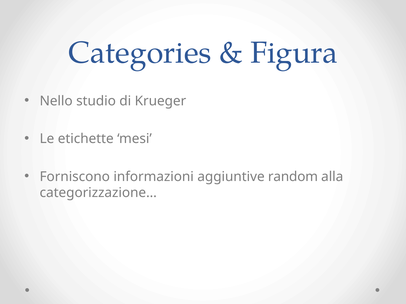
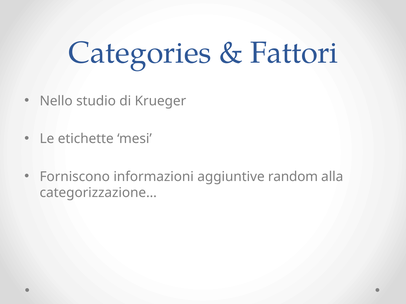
Figura: Figura -> Fattori
